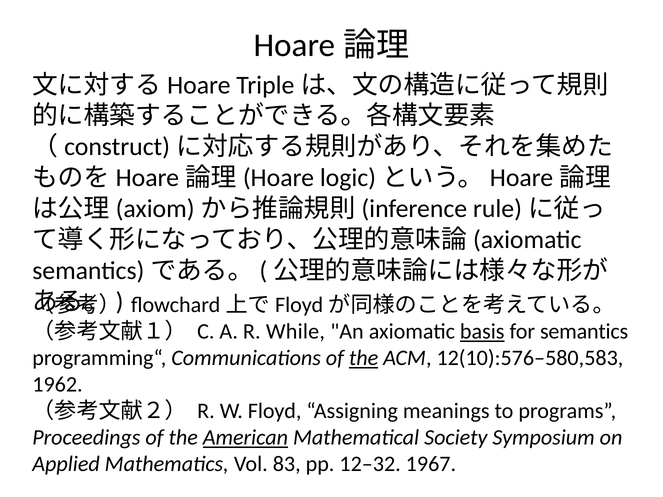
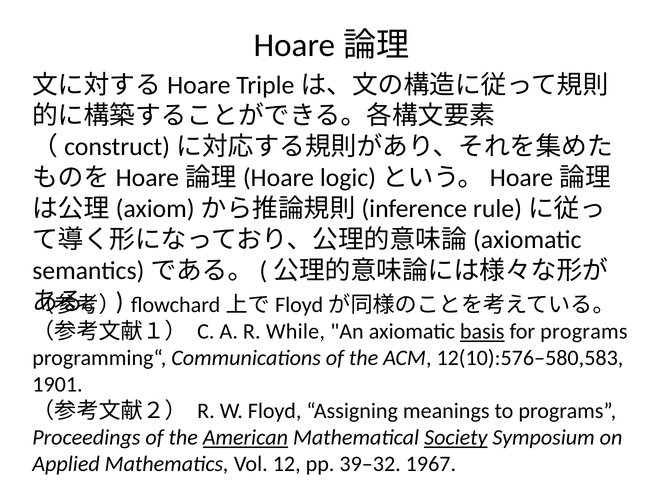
for semantics: semantics -> programs
the at (364, 358) underline: present -> none
1962: 1962 -> 1901
Society underline: none -> present
83: 83 -> 12
12–32: 12–32 -> 39–32
